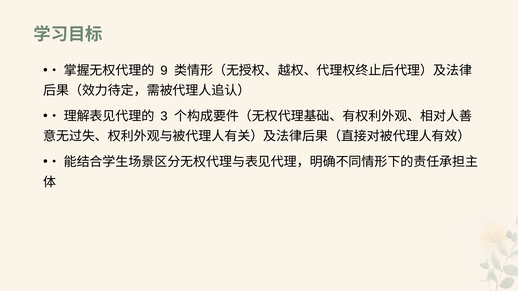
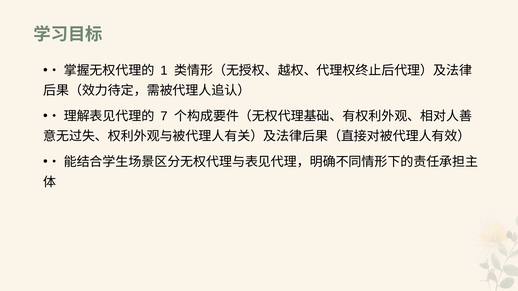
9: 9 -> 1
3: 3 -> 7
